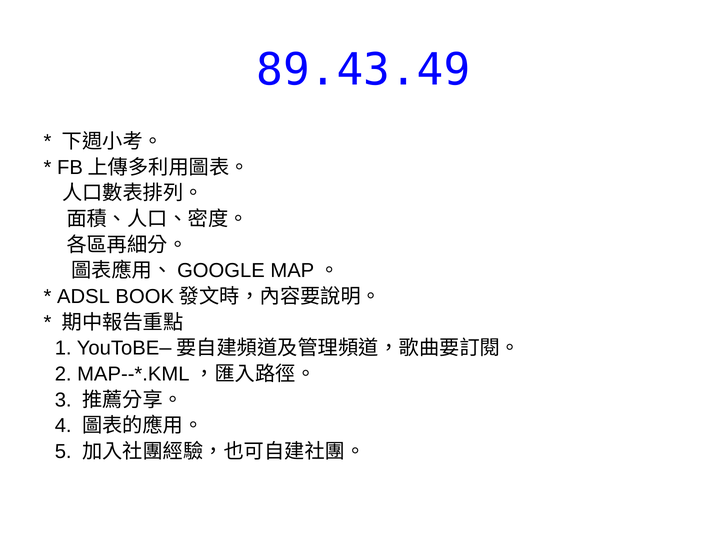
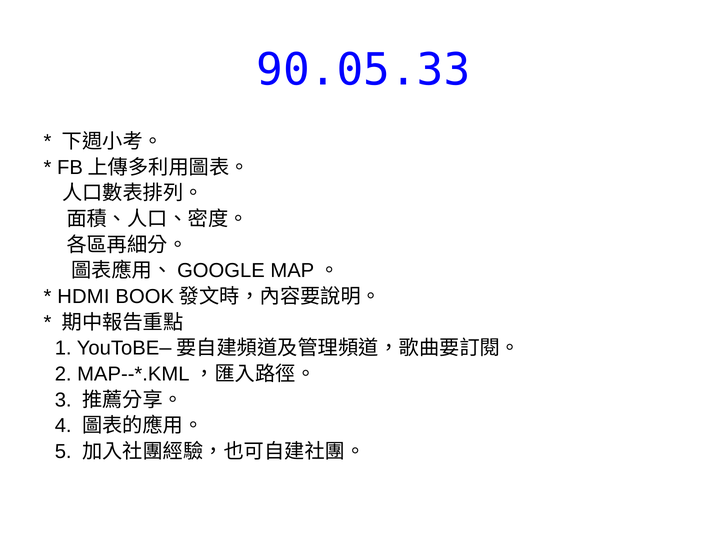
89.43.49: 89.43.49 -> 90.05.33
ADSL: ADSL -> HDMI
